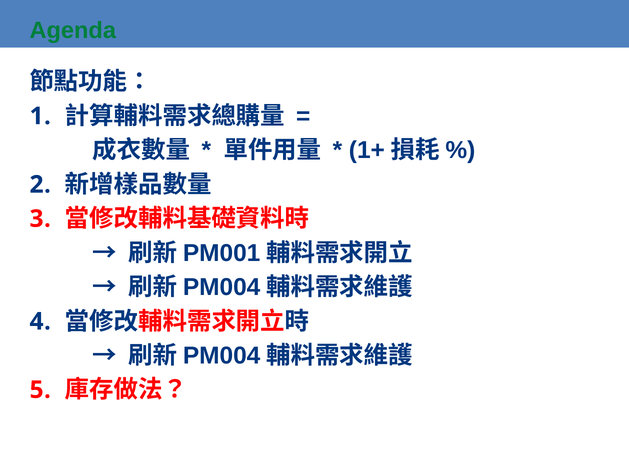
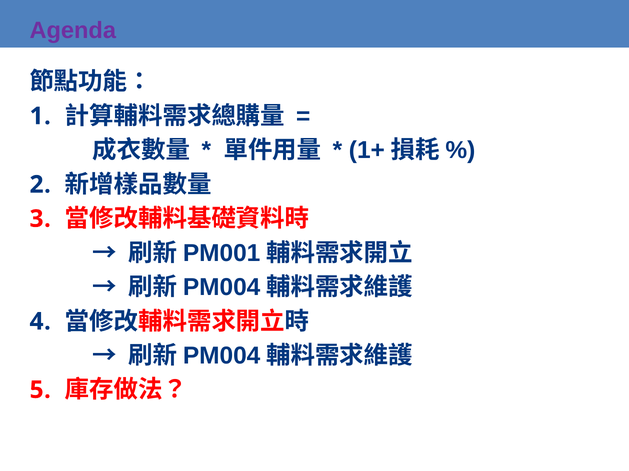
Agenda colour: green -> purple
